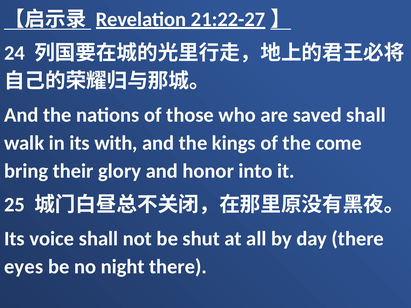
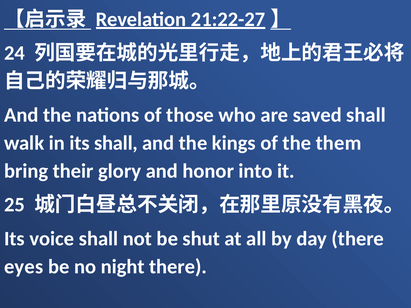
its with: with -> shall
come: come -> them
